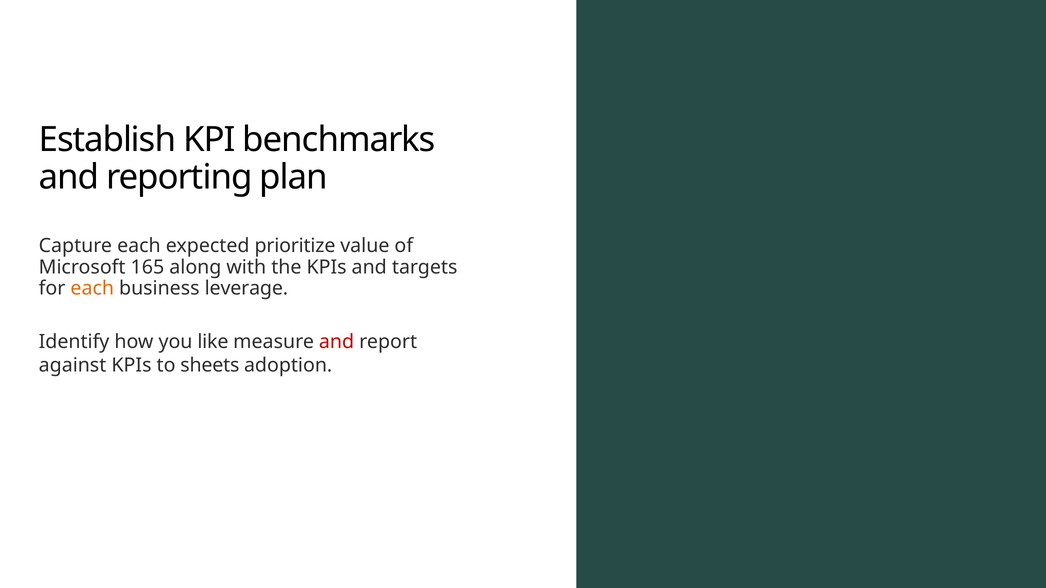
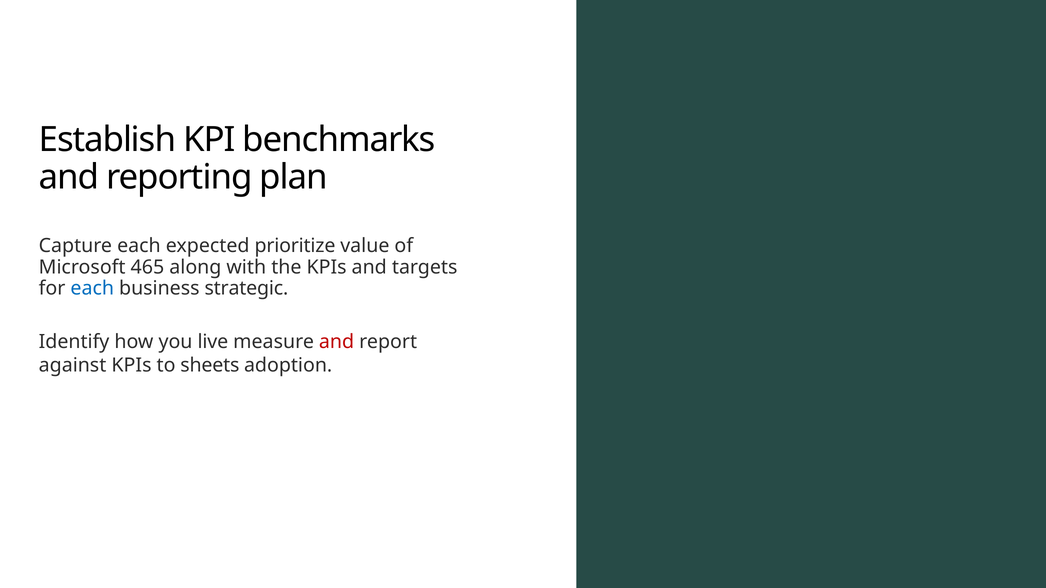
165: 165 -> 465
each at (92, 288) colour: orange -> blue
leverage: leverage -> strategic
like: like -> live
